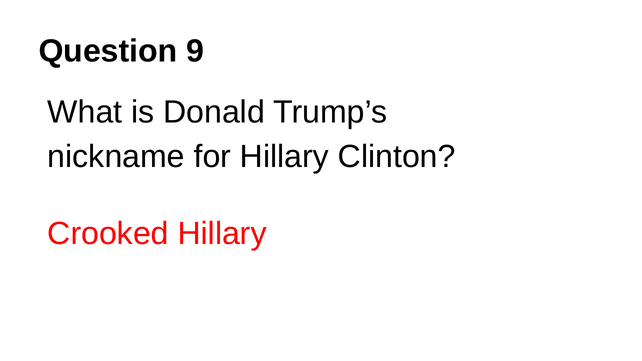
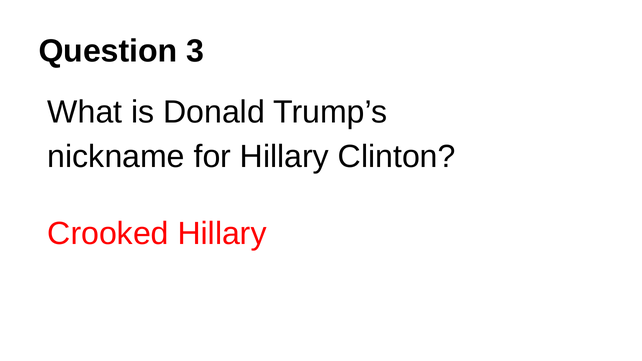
9: 9 -> 3
